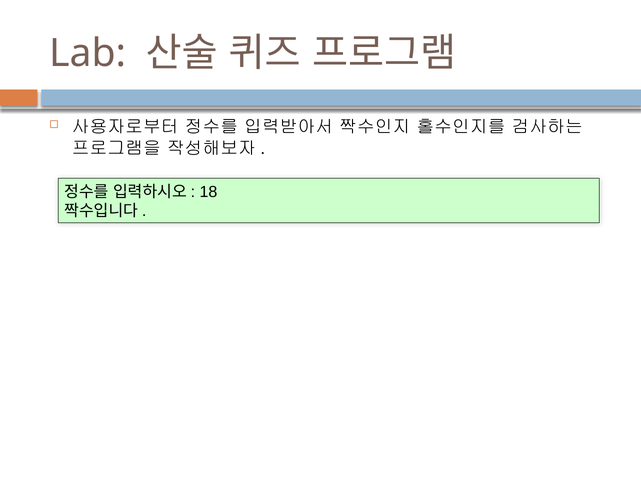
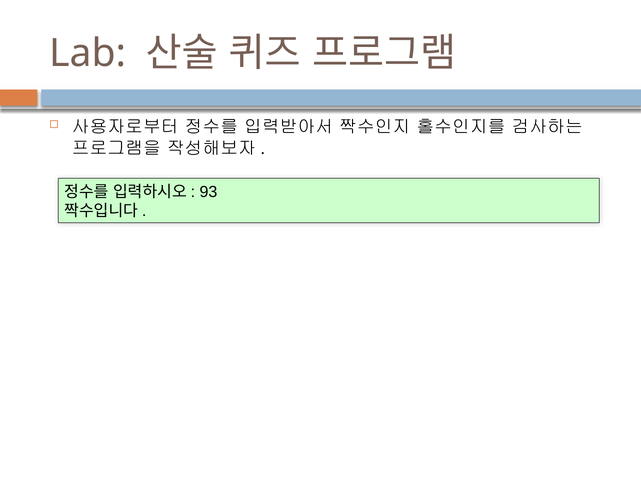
18: 18 -> 93
